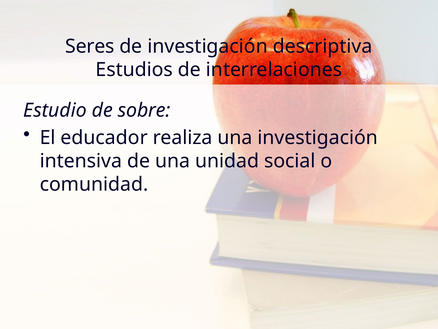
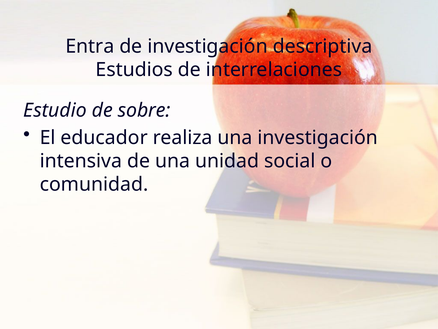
Seres: Seres -> Entra
